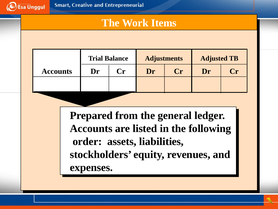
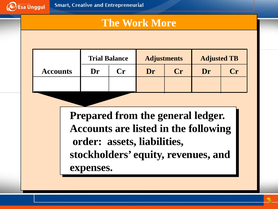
Items: Items -> More
